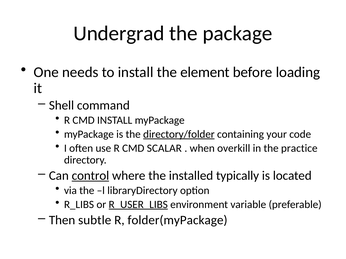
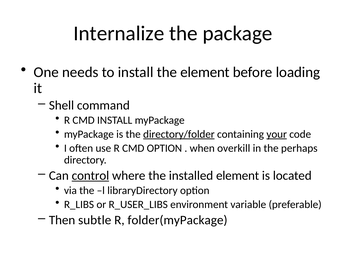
Undergrad: Undergrad -> Internalize
your underline: none -> present
CMD SCALAR: SCALAR -> OPTION
practice: practice -> perhaps
installed typically: typically -> element
R_USER_LIBS underline: present -> none
